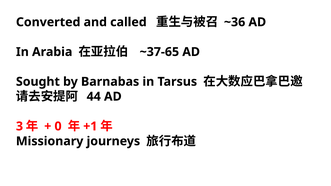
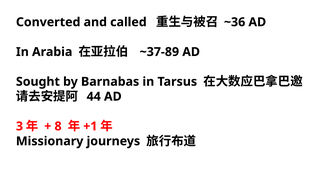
~37-65: ~37-65 -> ~37-89
0: 0 -> 8
